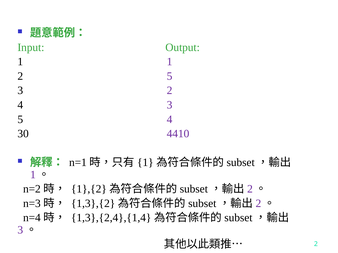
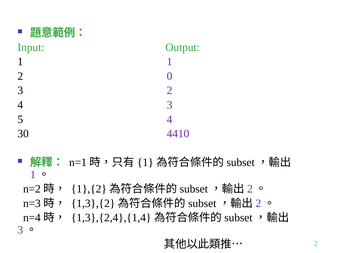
2 5: 5 -> 0
